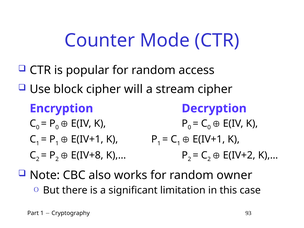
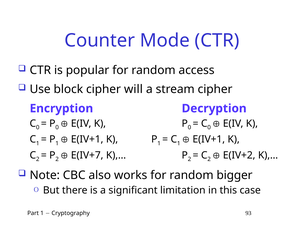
E(IV+8: E(IV+8 -> E(IV+7
owner: owner -> bigger
